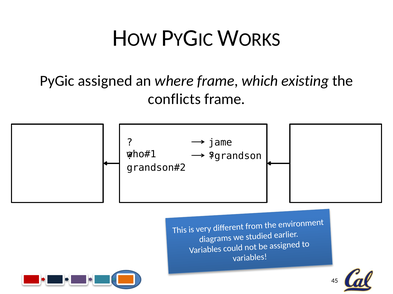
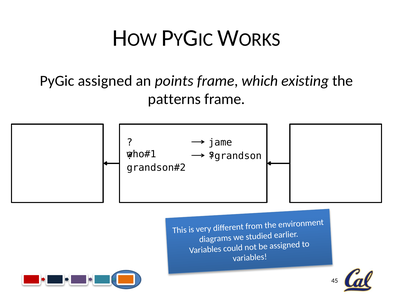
where: where -> points
conflicts: conflicts -> patterns
